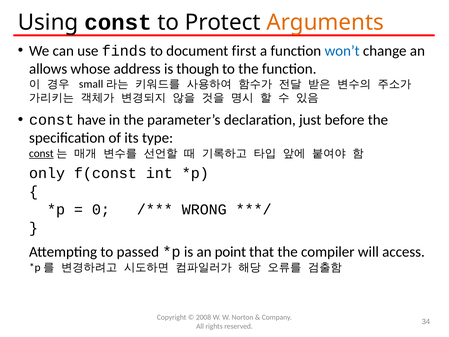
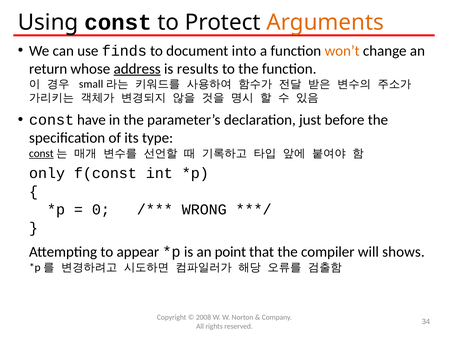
first: first -> into
won’t colour: blue -> orange
allows: allows -> return
address underline: none -> present
though: though -> results
passed: passed -> appear
access: access -> shows
